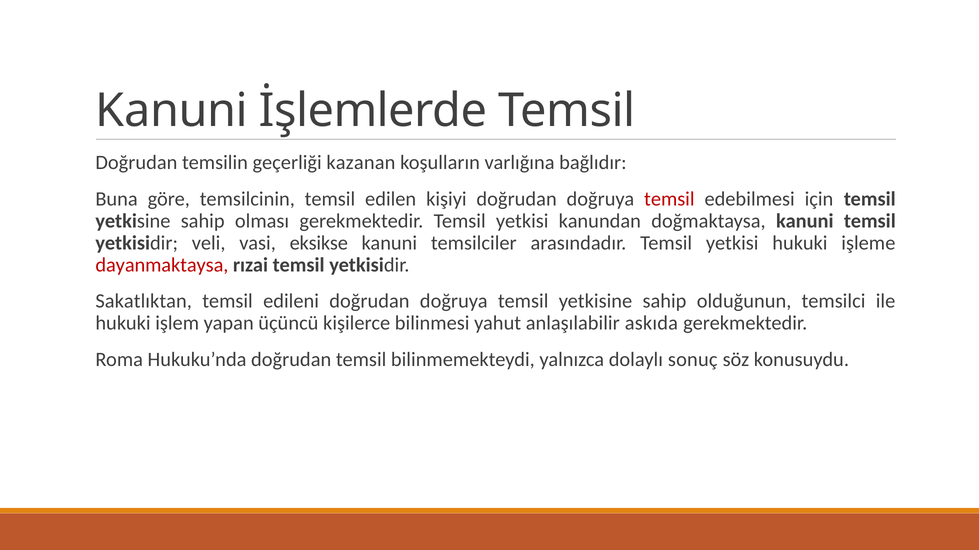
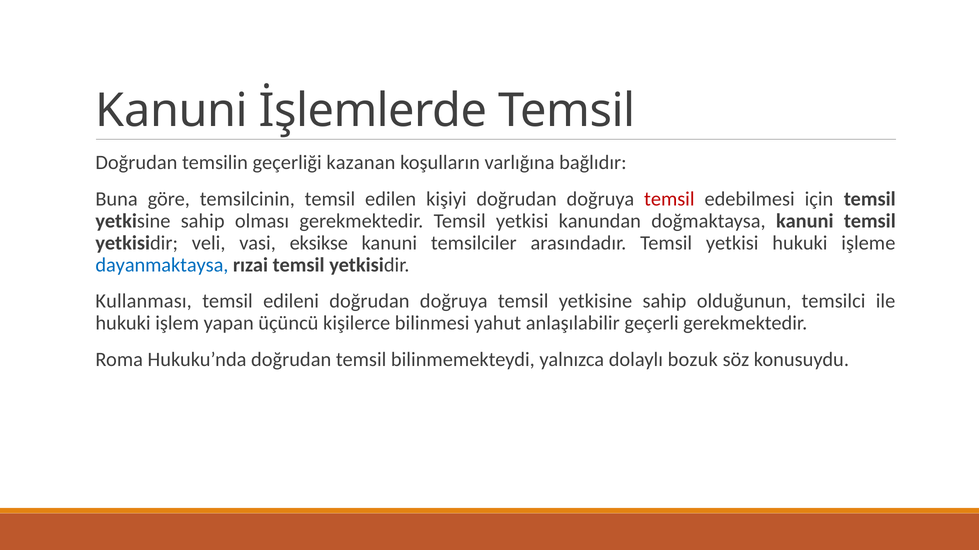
dayanmaktaysa colour: red -> blue
Sakatlıktan: Sakatlıktan -> Kullanması
askıda: askıda -> geçerli
sonuç: sonuç -> bozuk
